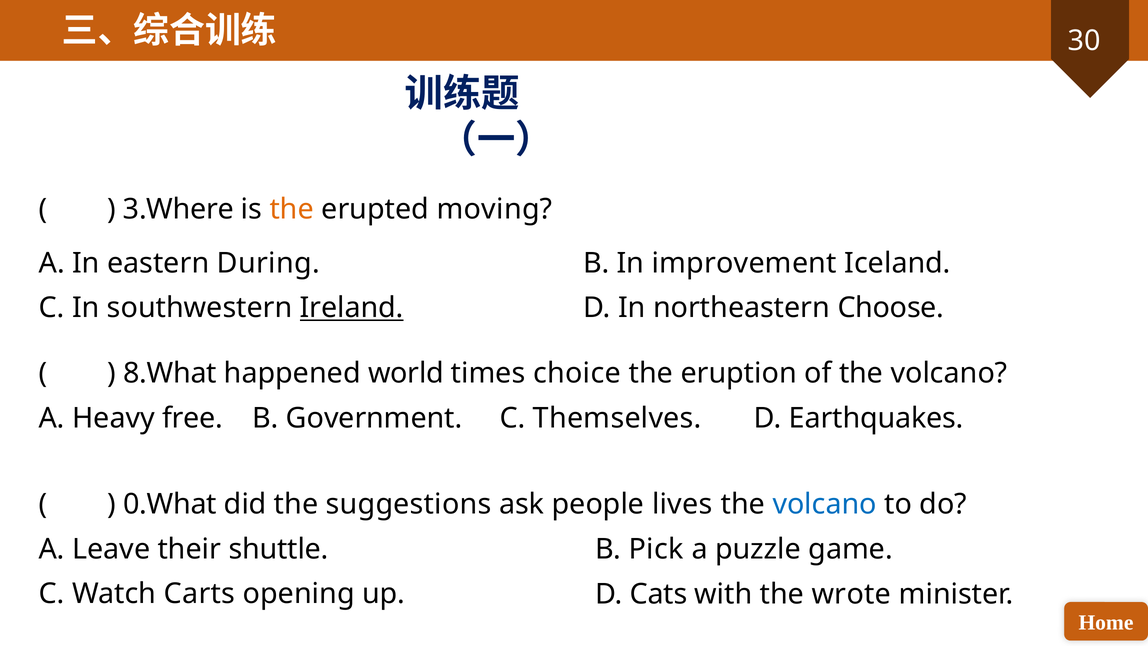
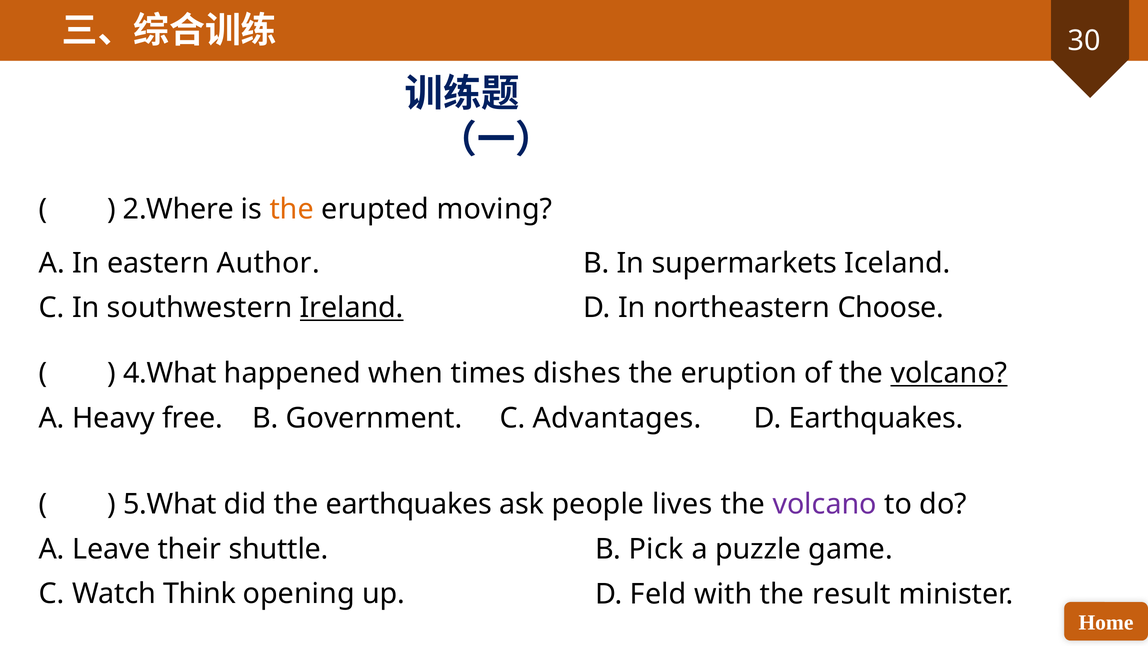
3.Where: 3.Where -> 2.Where
During: During -> Author
improvement: improvement -> supermarkets
8.What: 8.What -> 4.What
world: world -> when
choice: choice -> dishes
volcano at (949, 373) underline: none -> present
Themselves: Themselves -> Advantages
0.What: 0.What -> 5.What
the suggestions: suggestions -> earthquakes
volcano at (825, 504) colour: blue -> purple
Carts: Carts -> Think
Cats: Cats -> Feld
wrote: wrote -> result
